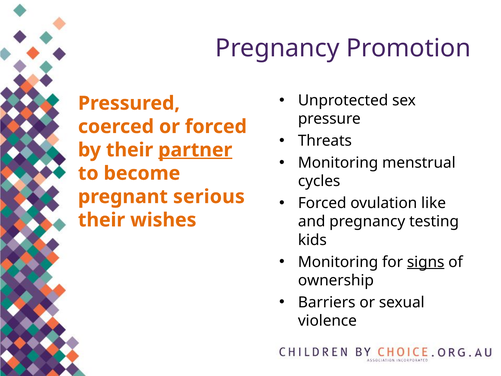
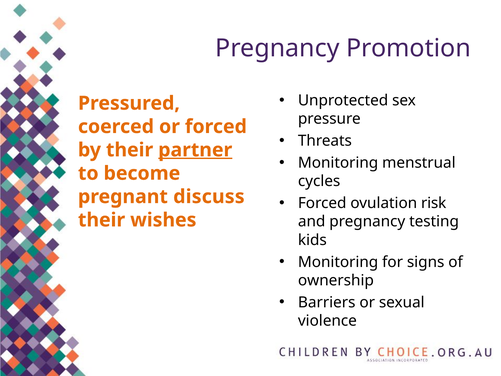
serious: serious -> discuss
like: like -> risk
signs underline: present -> none
